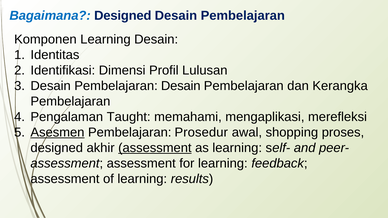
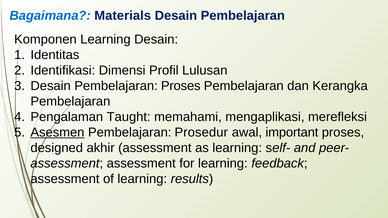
Bagaimana Designed: Designed -> Materials
Pembelajaran Desain: Desain -> Proses
shopping: shopping -> important
assessment at (155, 148) underline: present -> none
